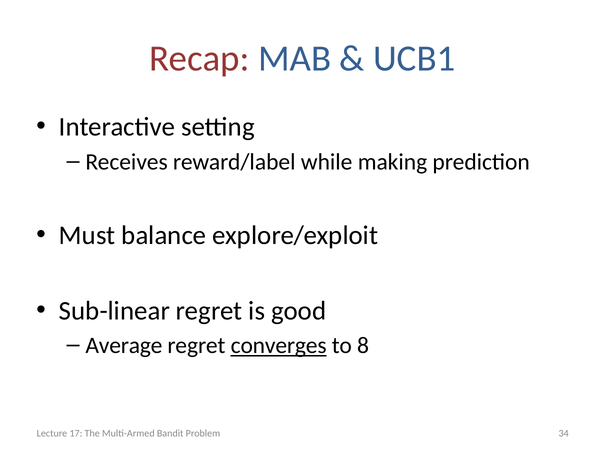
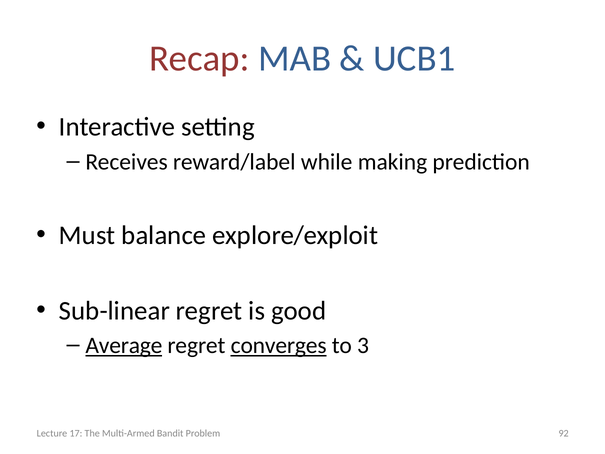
Average underline: none -> present
8: 8 -> 3
34: 34 -> 92
